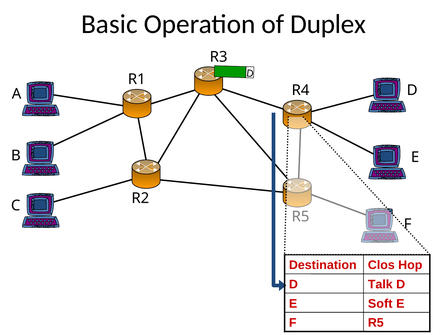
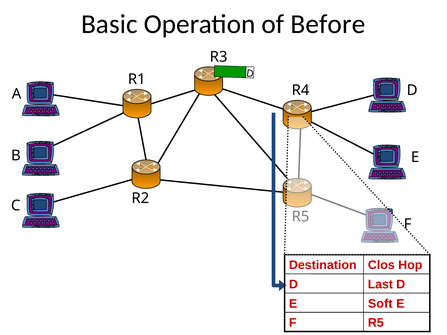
Duplex: Duplex -> Before
Talk: Talk -> Last
